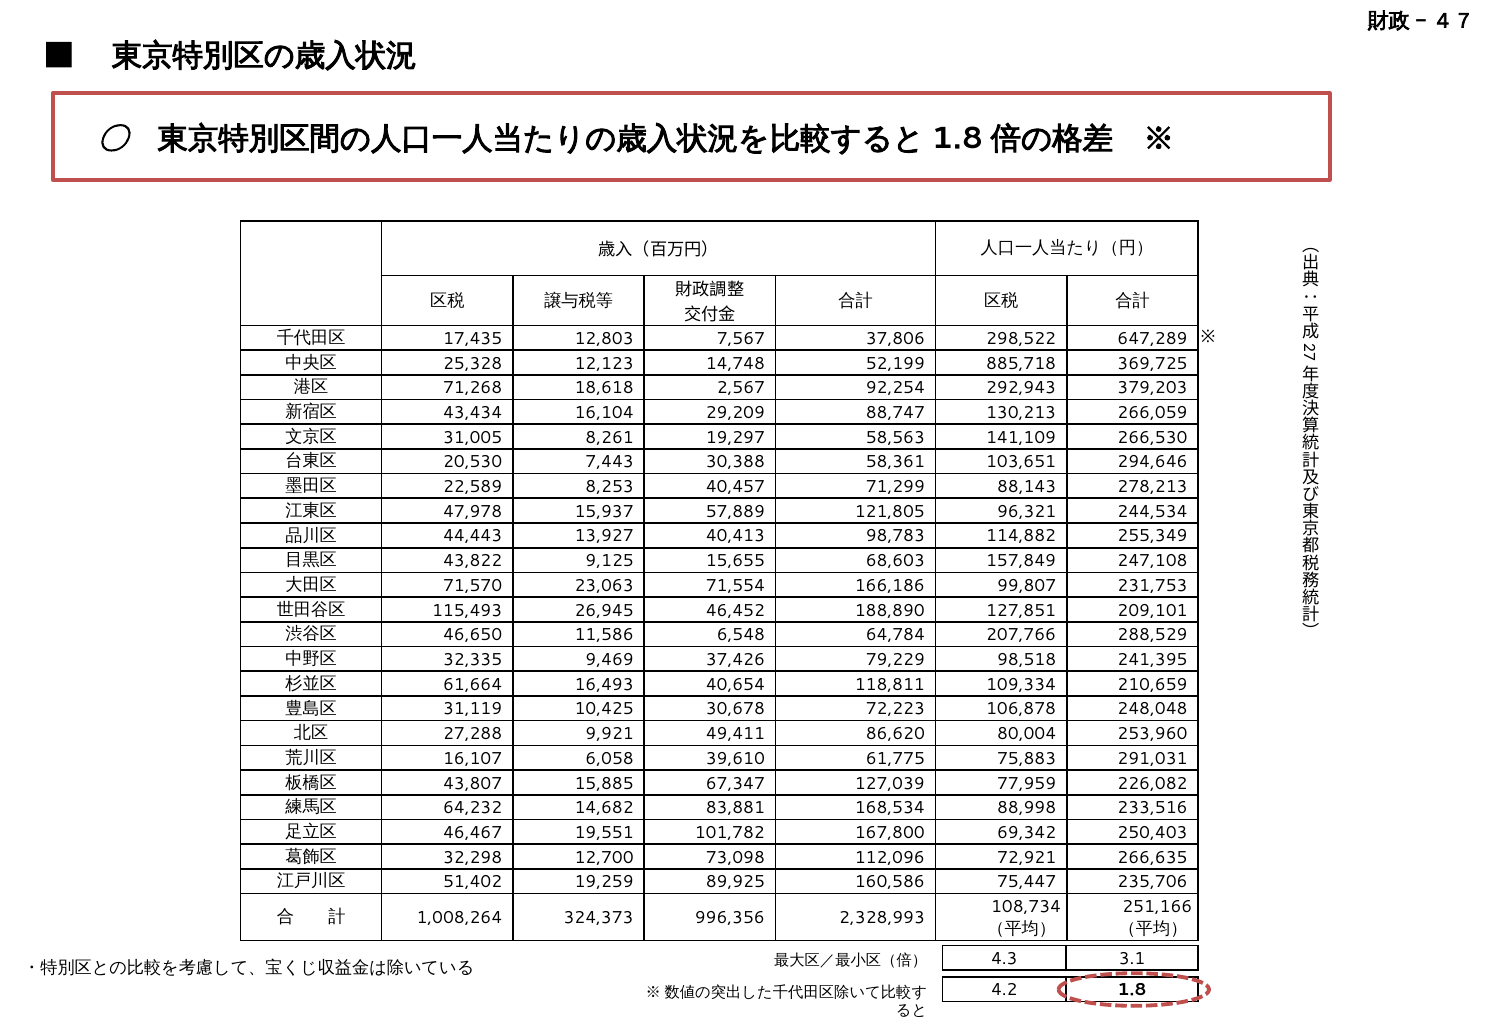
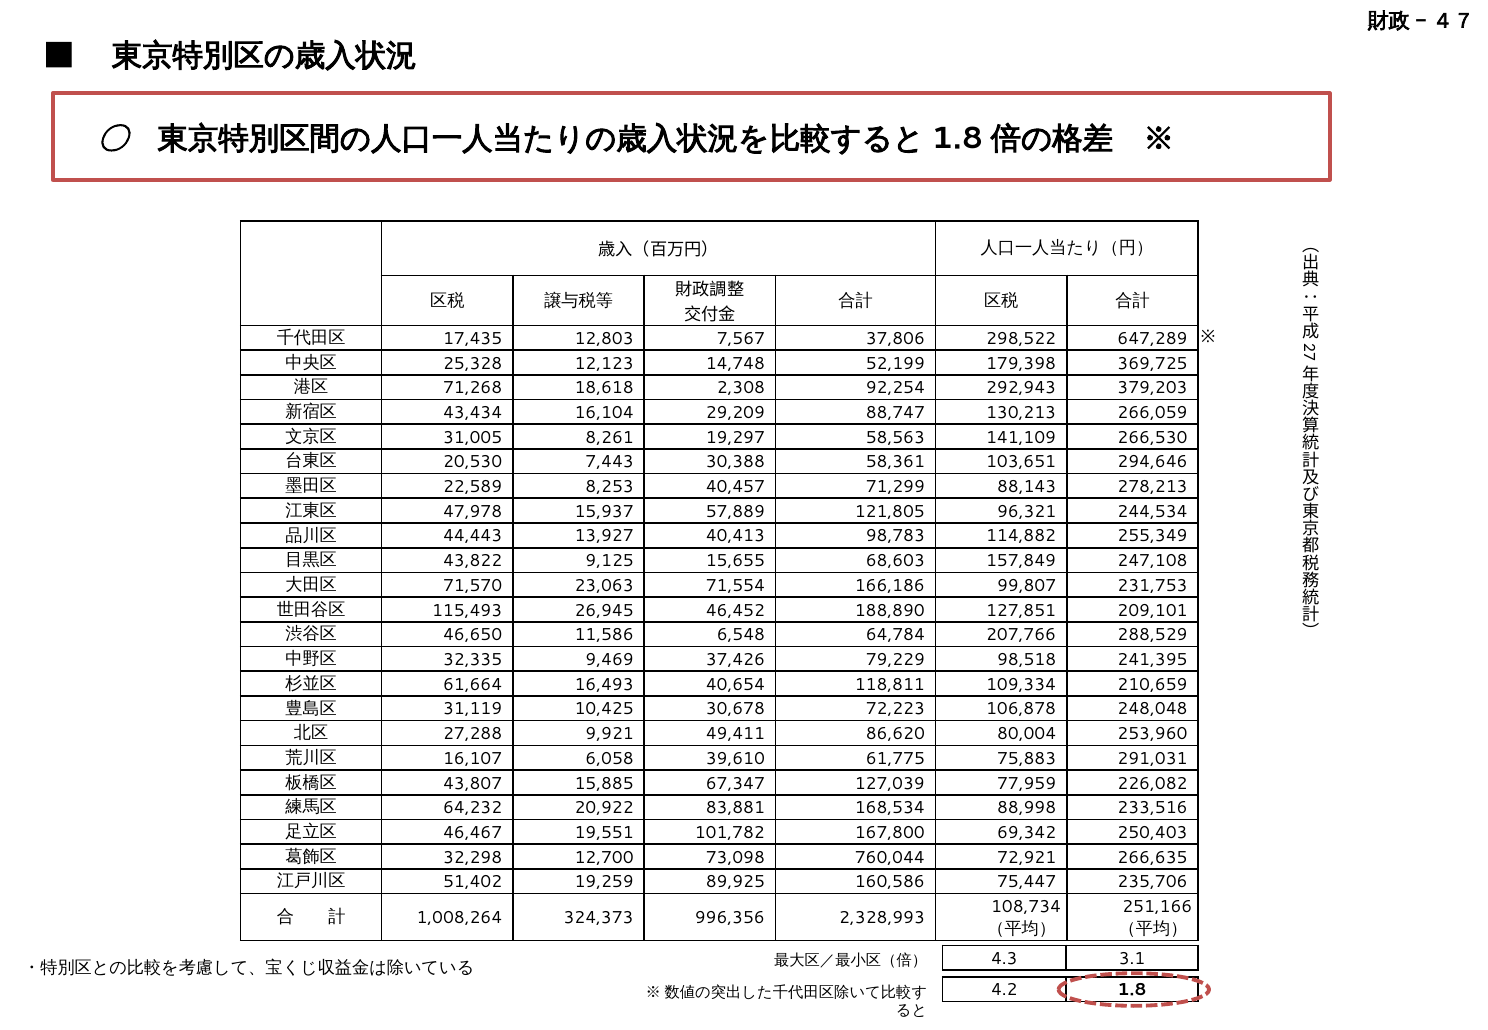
885,718: 885,718 -> 179,398
2,567: 2,567 -> 2,308
14,682: 14,682 -> 20,922
112,096: 112,096 -> 760,044
